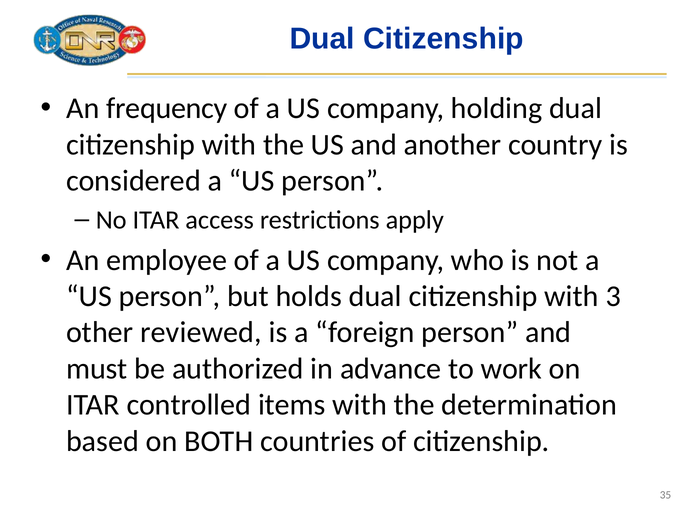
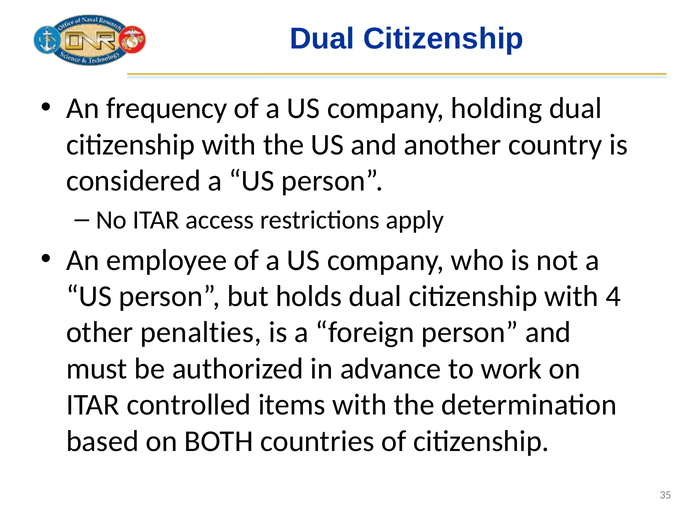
3: 3 -> 4
reviewed: reviewed -> penalties
